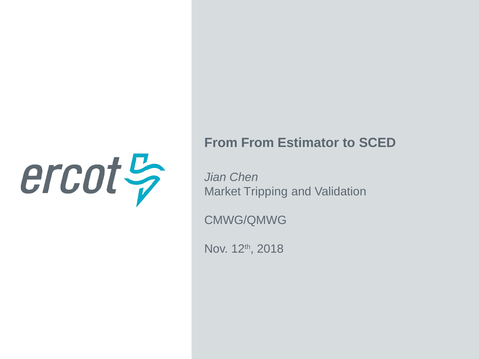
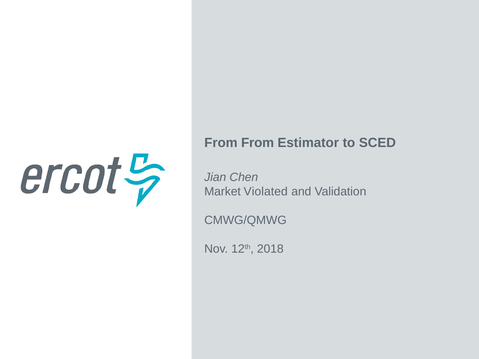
Tripping: Tripping -> Violated
